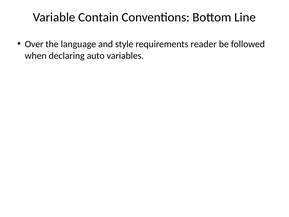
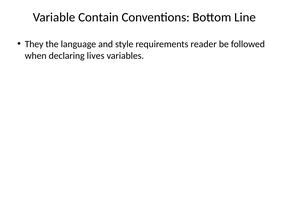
Over: Over -> They
auto: auto -> lives
